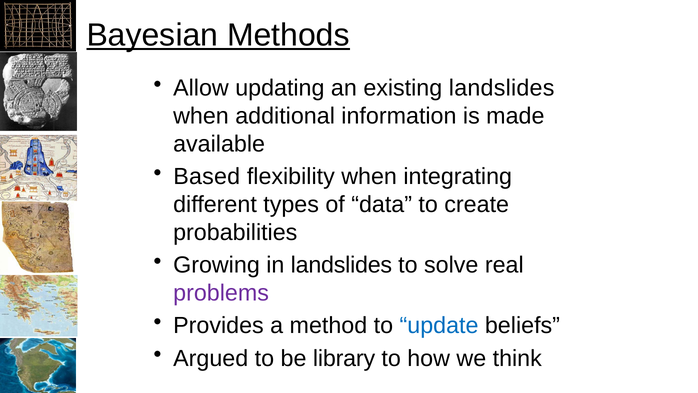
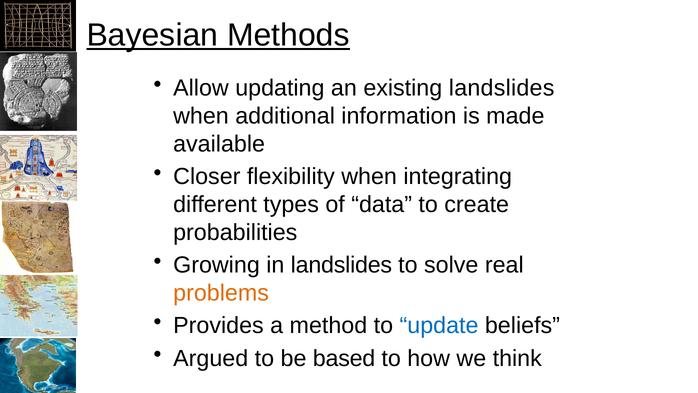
Based: Based -> Closer
problems colour: purple -> orange
library: library -> based
